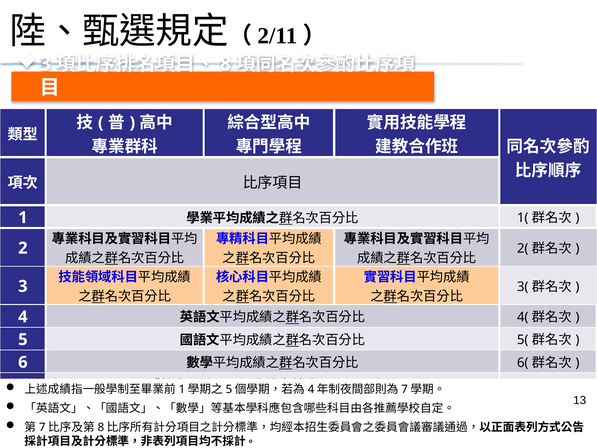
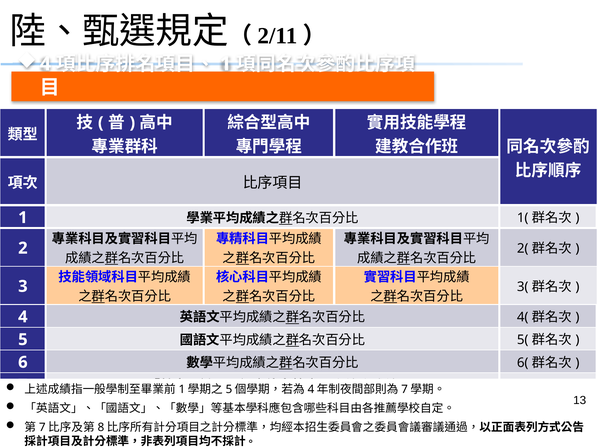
3 at (45, 64): 3 -> 4
8 at (225, 64): 8 -> 1
